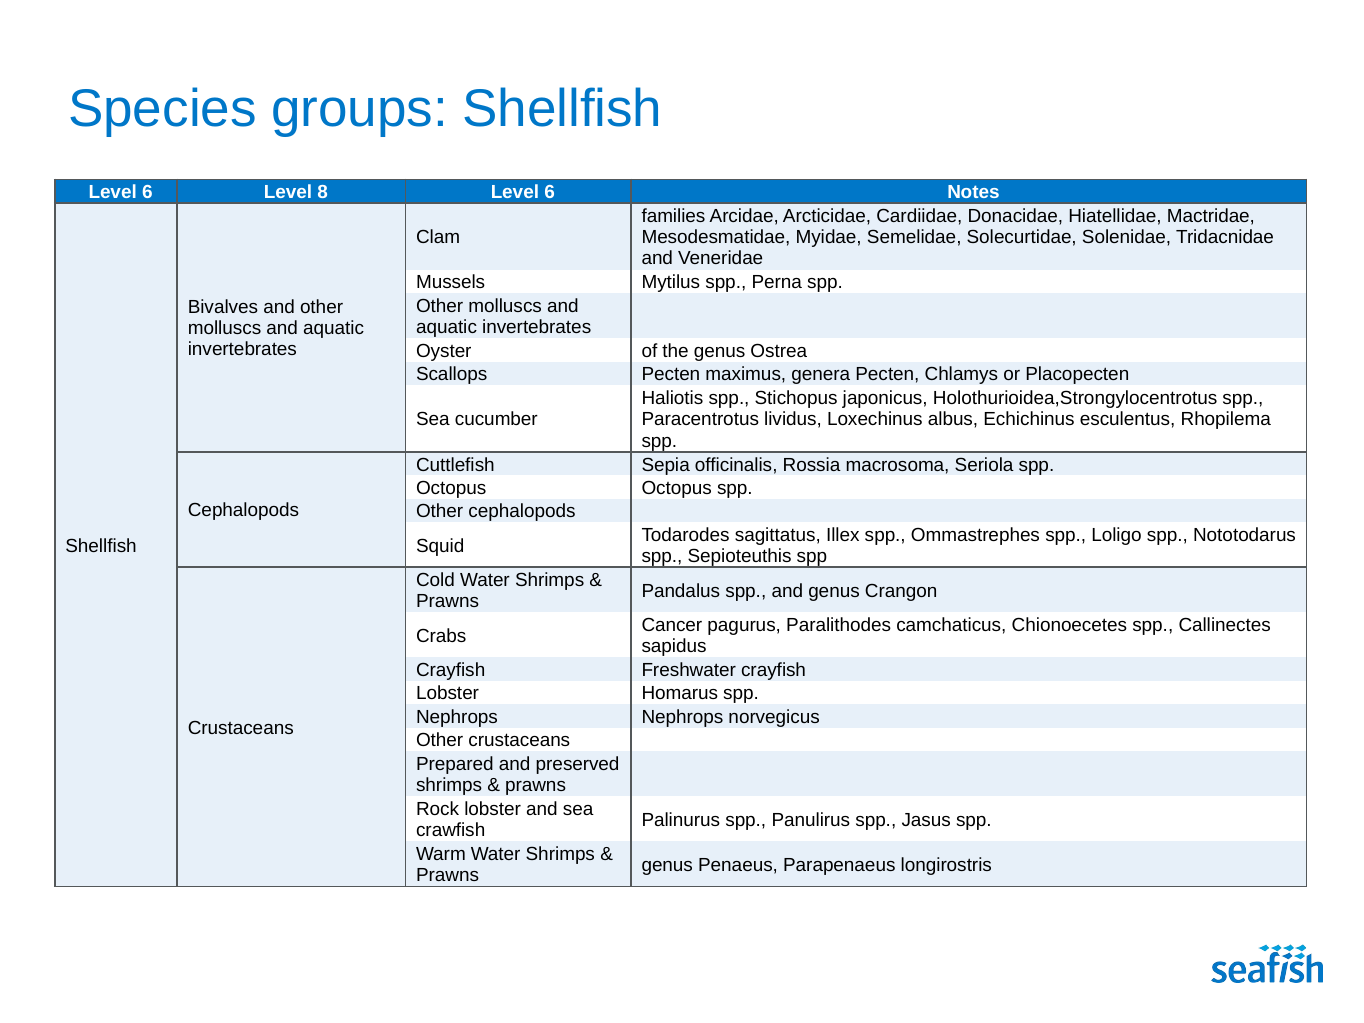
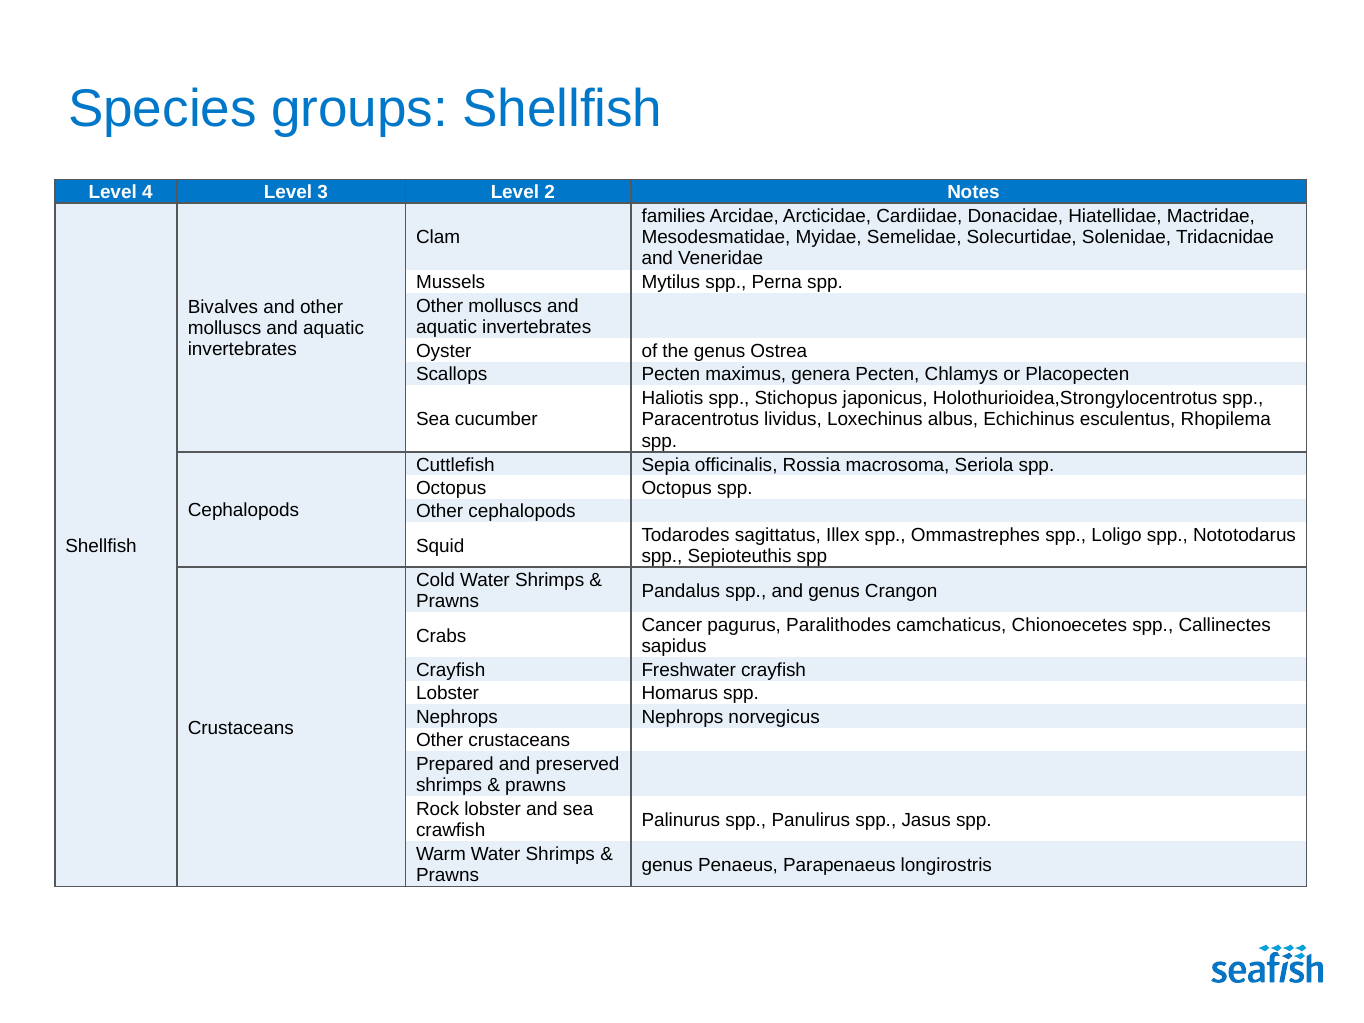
6 at (147, 192): 6 -> 4
8: 8 -> 3
6 at (550, 192): 6 -> 2
